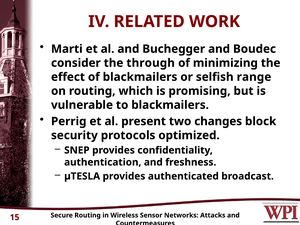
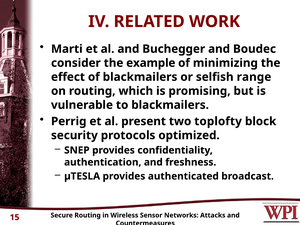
through: through -> example
changes: changes -> toplofty
